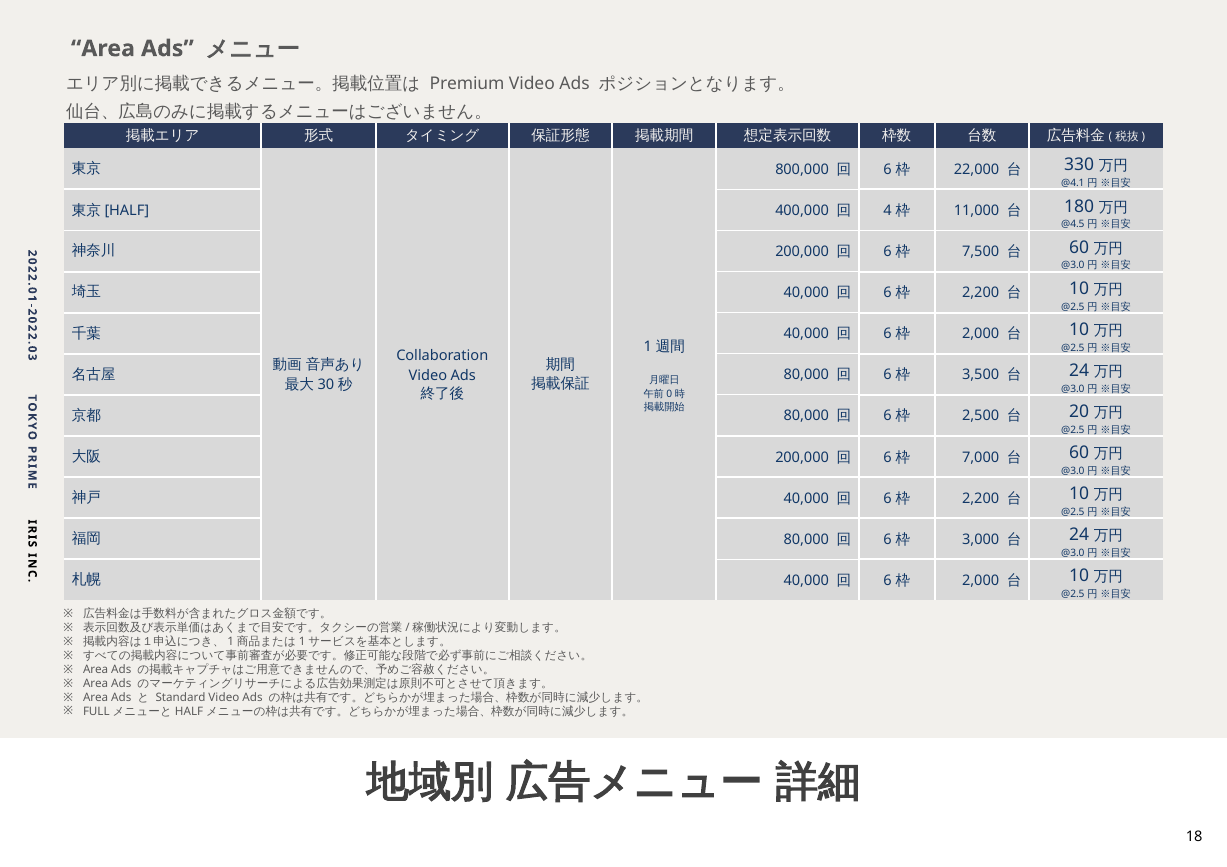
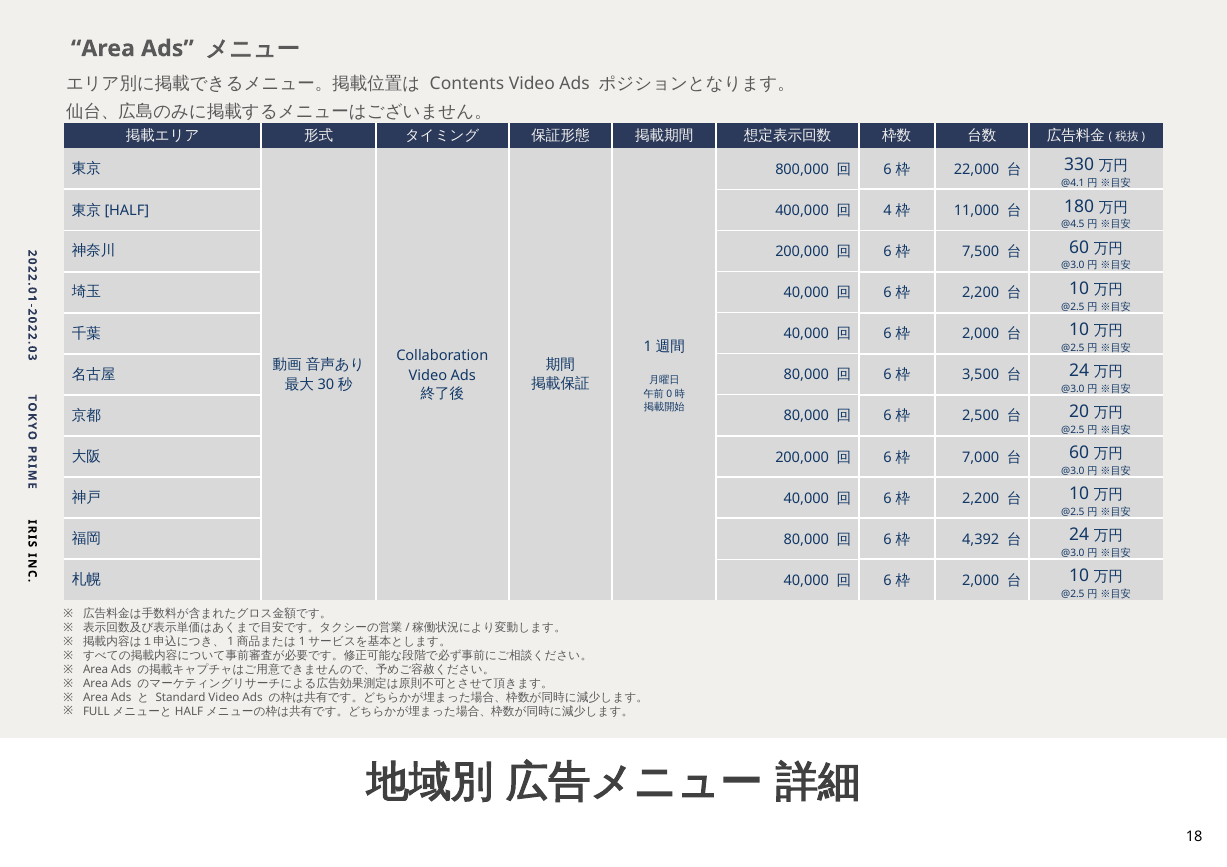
Premium: Premium -> Contents
3,000: 3,000 -> 4,392
